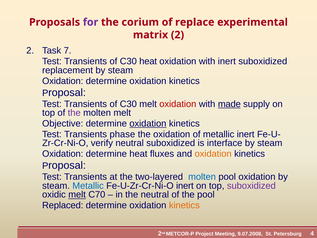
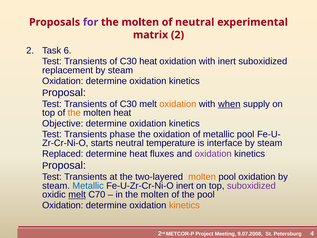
corium at (140, 22): corium -> molten
of replace: replace -> neutral
7: 7 -> 6
oxidation at (178, 104) colour: red -> orange
made: made -> when
the at (74, 113) colour: purple -> orange
molten melt: melt -> heat
oxidation at (148, 123) underline: present -> none
metallic inert: inert -> pool
verify: verify -> starts
neutral suboxidized: suboxidized -> temperature
Oxidation at (63, 154): Oxidation -> Replaced
oxidation at (213, 154) colour: orange -> purple
molten at (202, 177) colour: blue -> orange
in the neutral: neutral -> molten
Replaced at (63, 205): Replaced -> Oxidation
